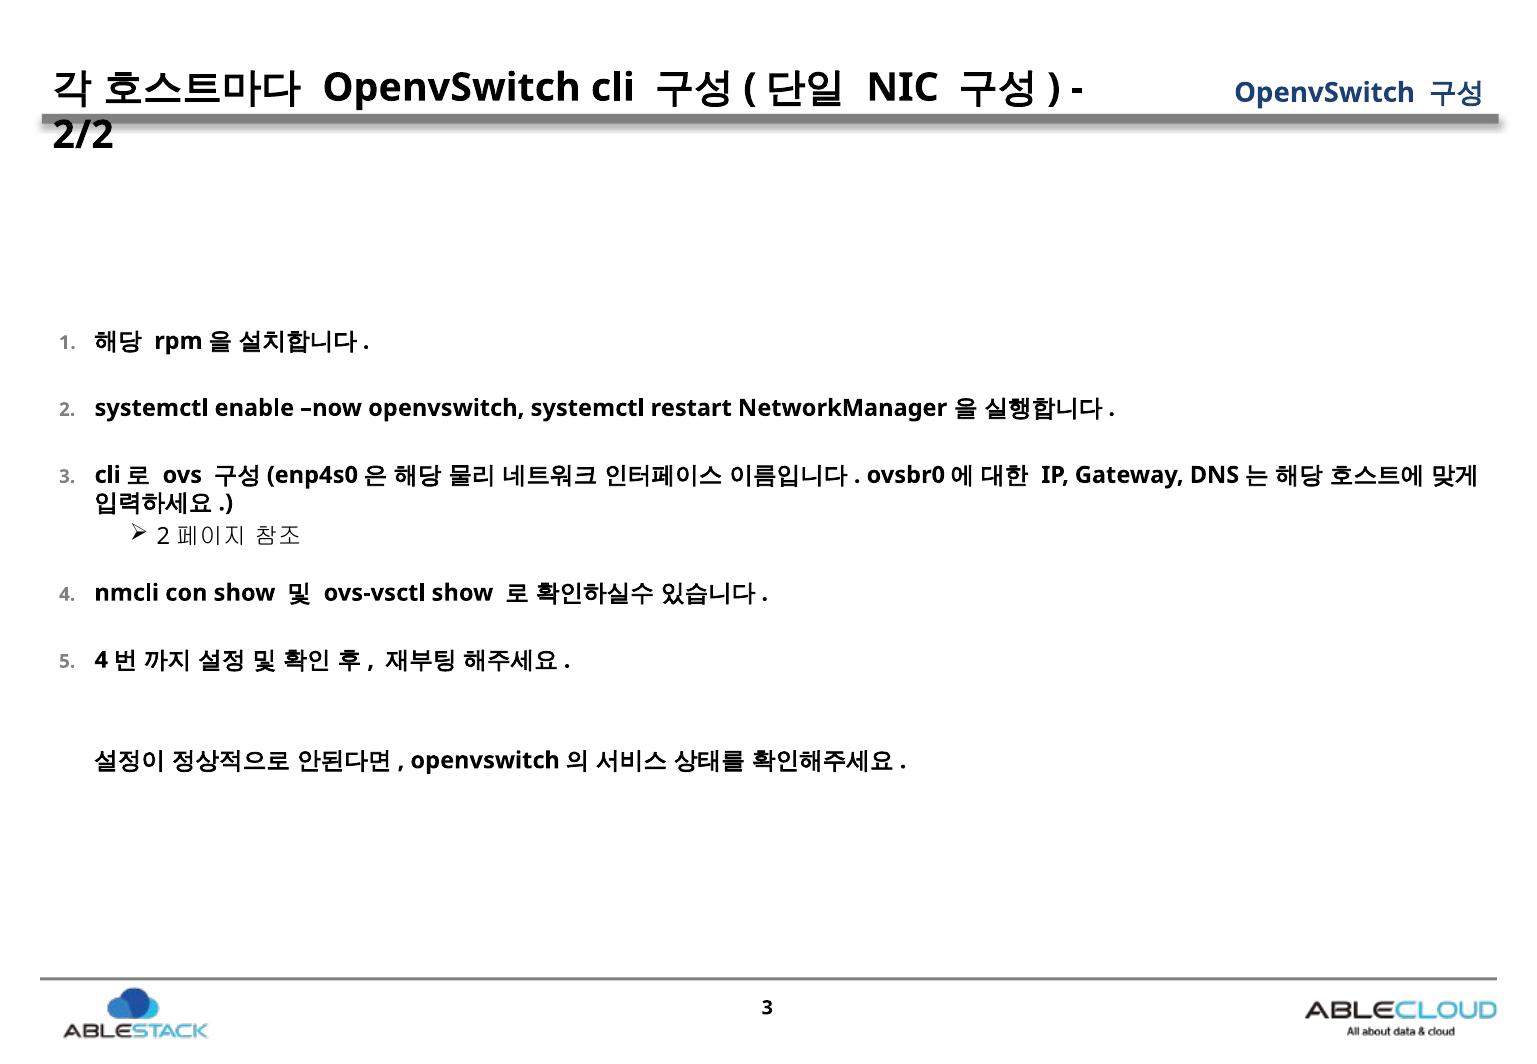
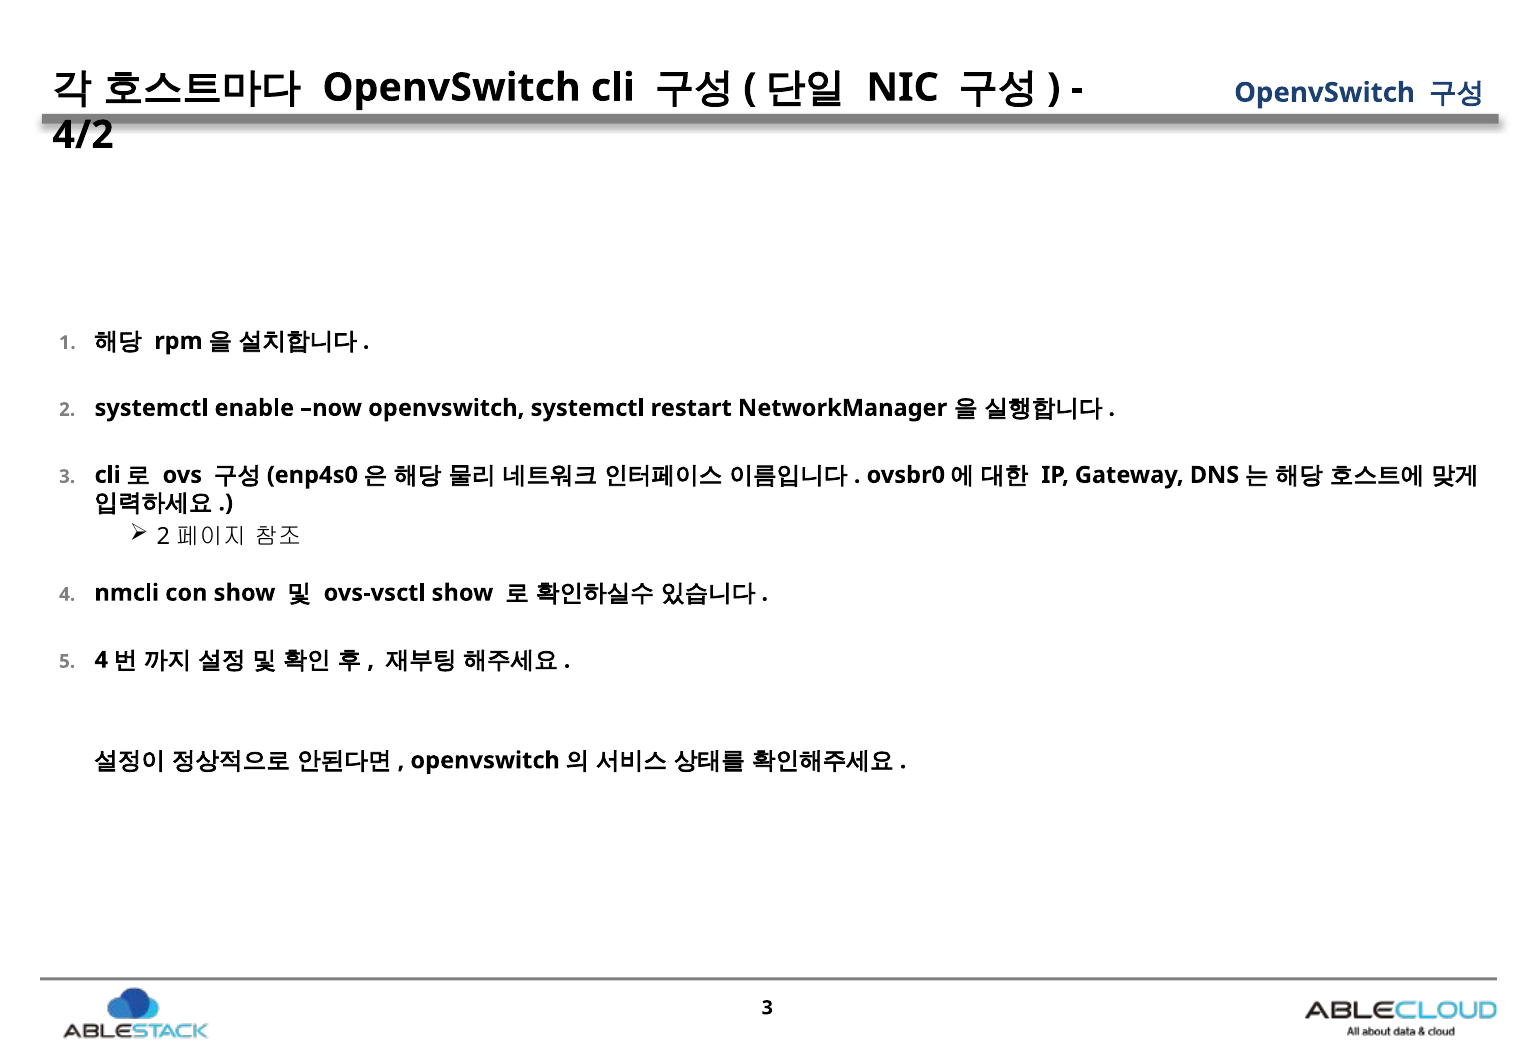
2/2: 2/2 -> 4/2
